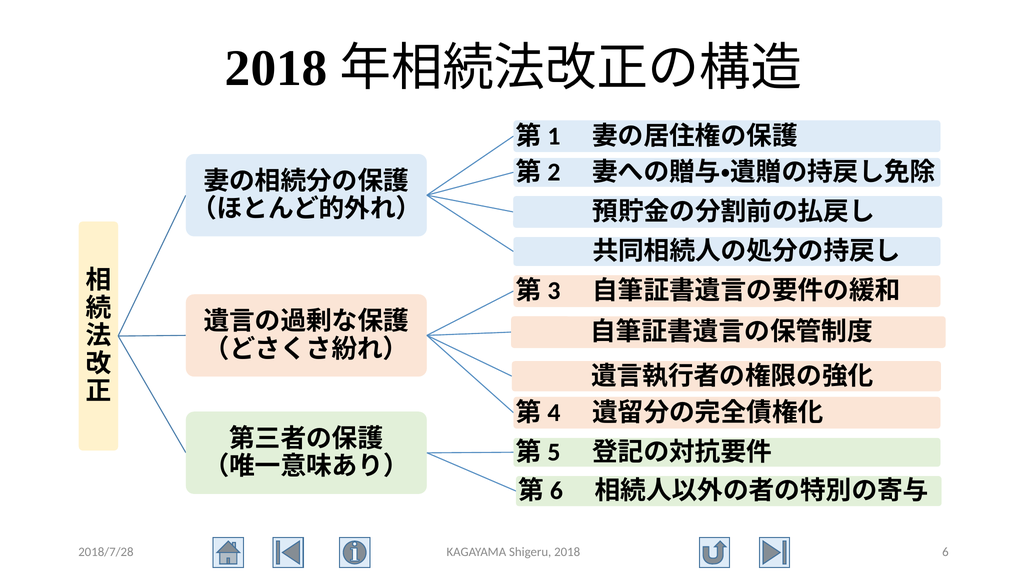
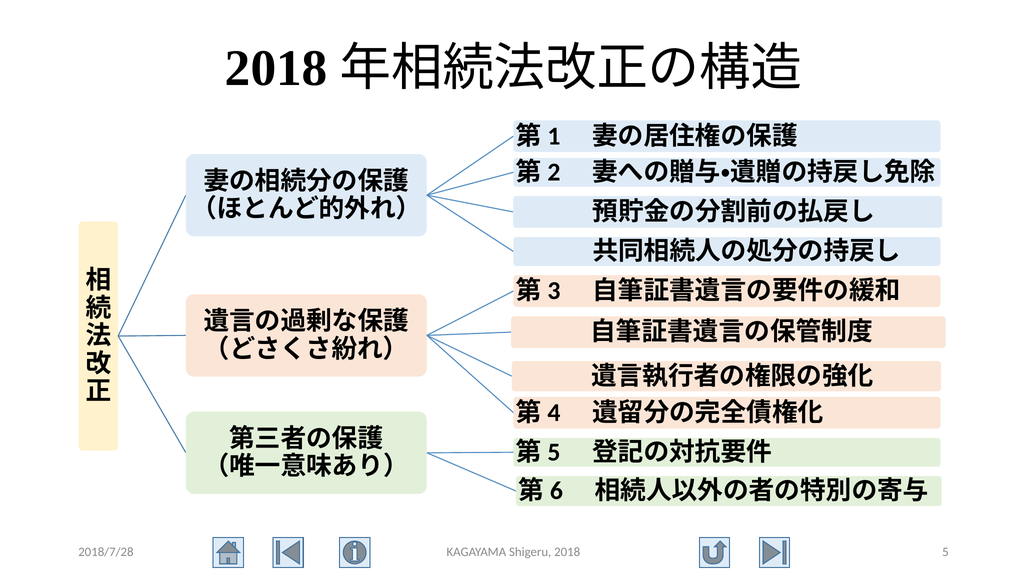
6: 6 -> 5
